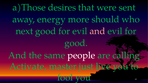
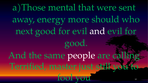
desires: desires -> mental
and at (97, 31) colour: pink -> white
Activate: Activate -> Terrified
live: live -> still
